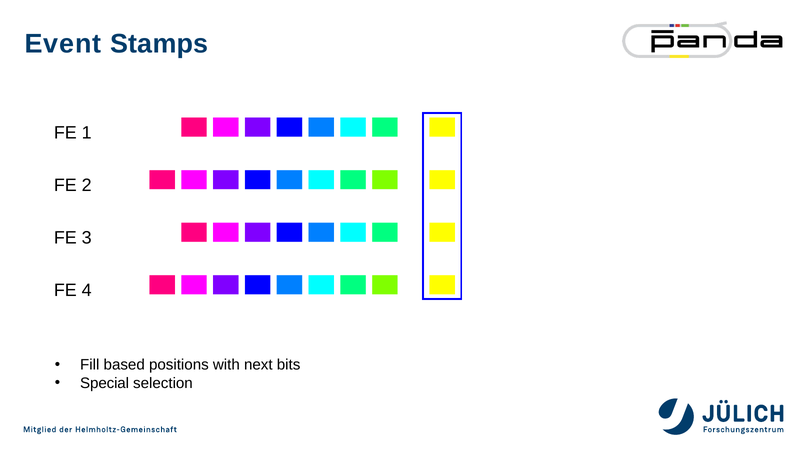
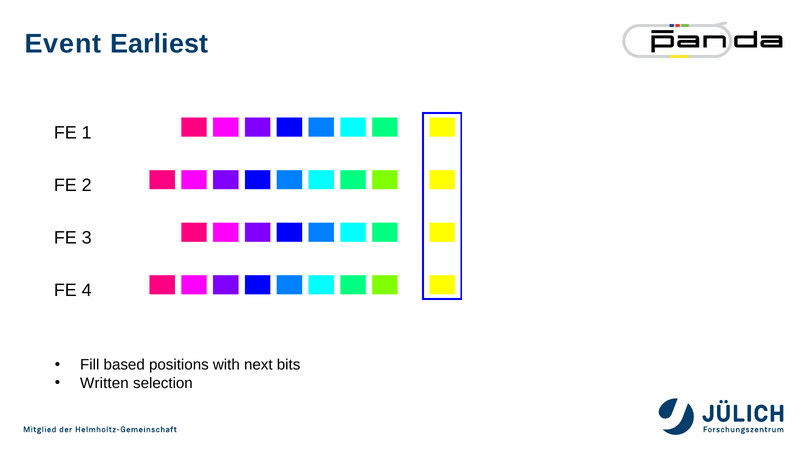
Stamps: Stamps -> Earliest
Special: Special -> Written
